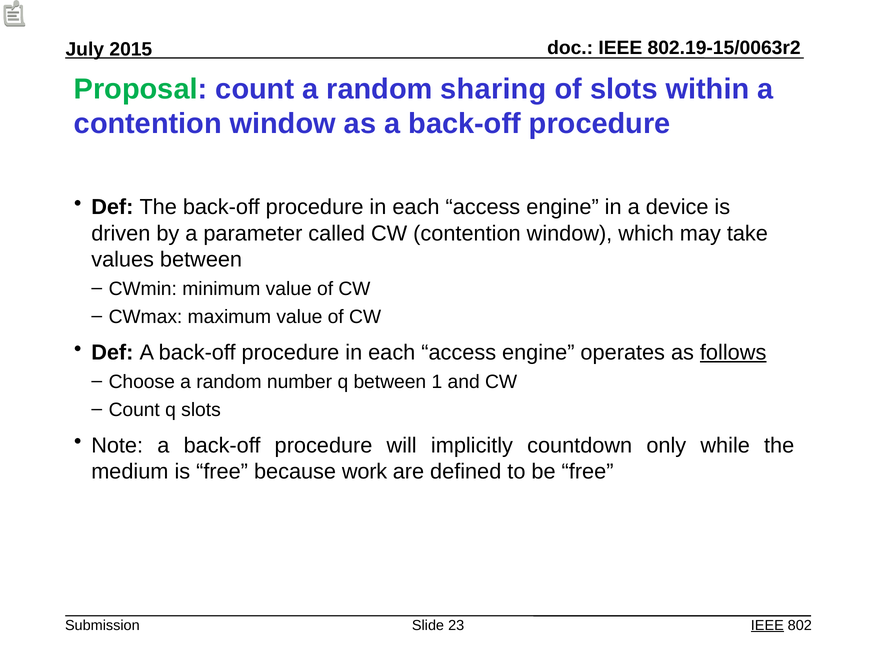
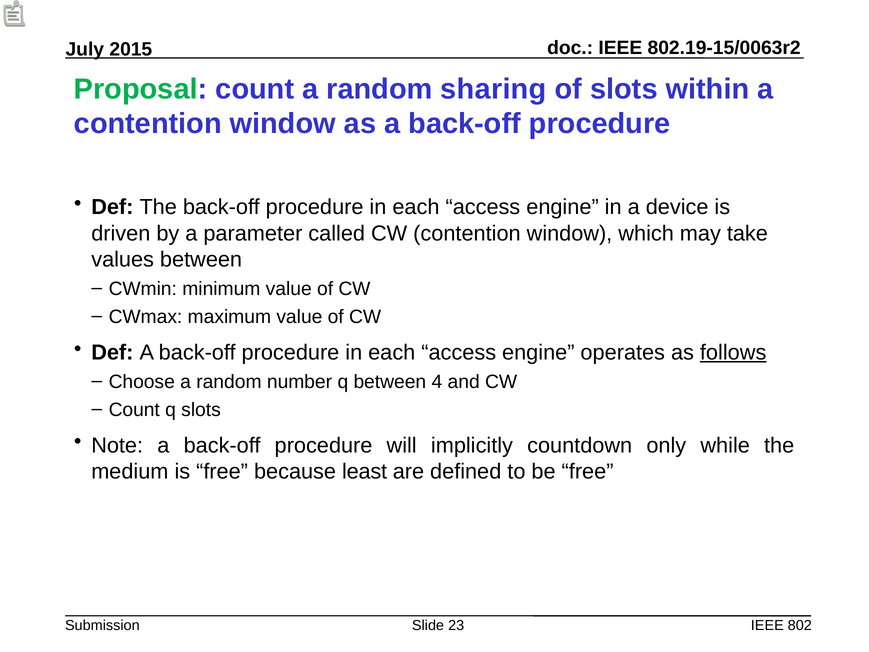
1: 1 -> 4
work: work -> least
IEEE at (767, 625) underline: present -> none
